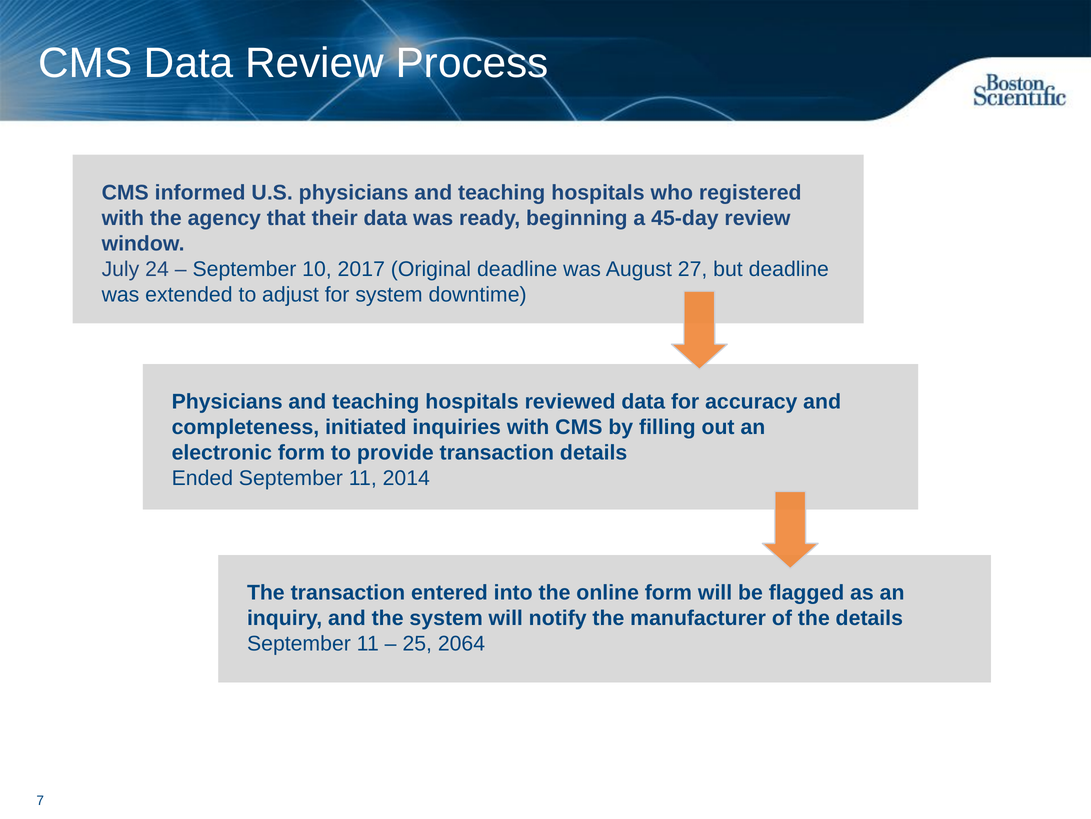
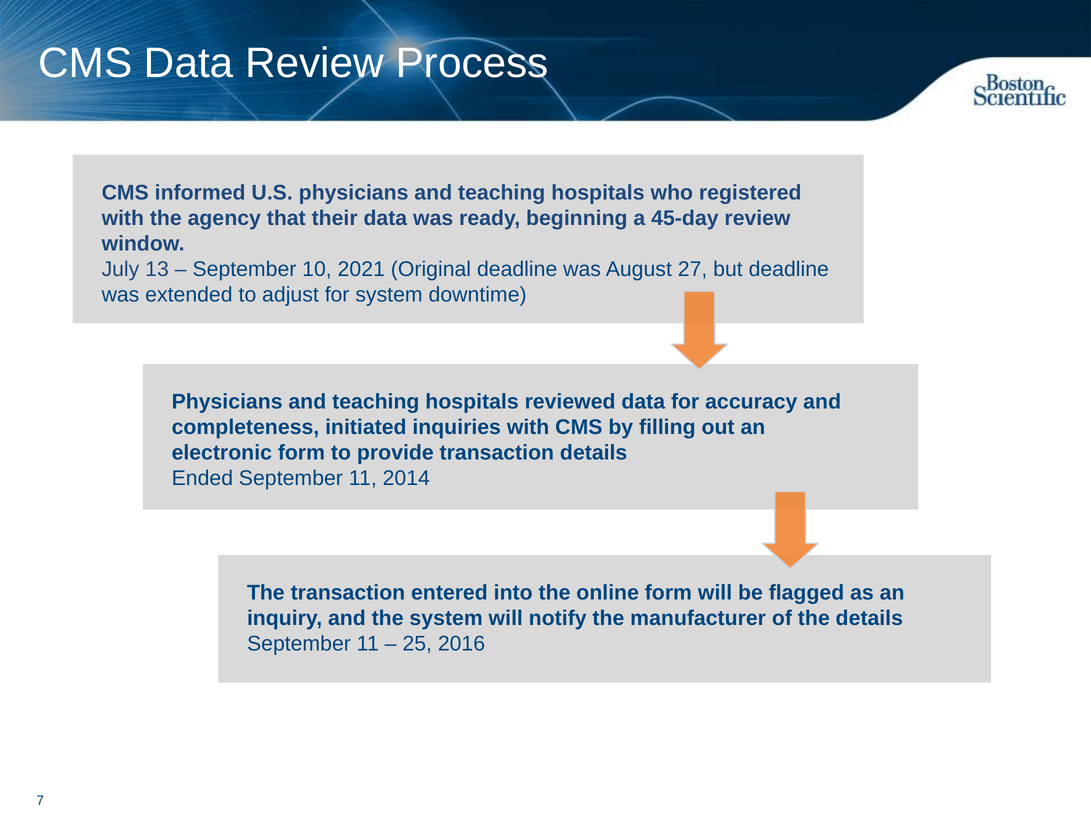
24: 24 -> 13
2017: 2017 -> 2021
2064: 2064 -> 2016
